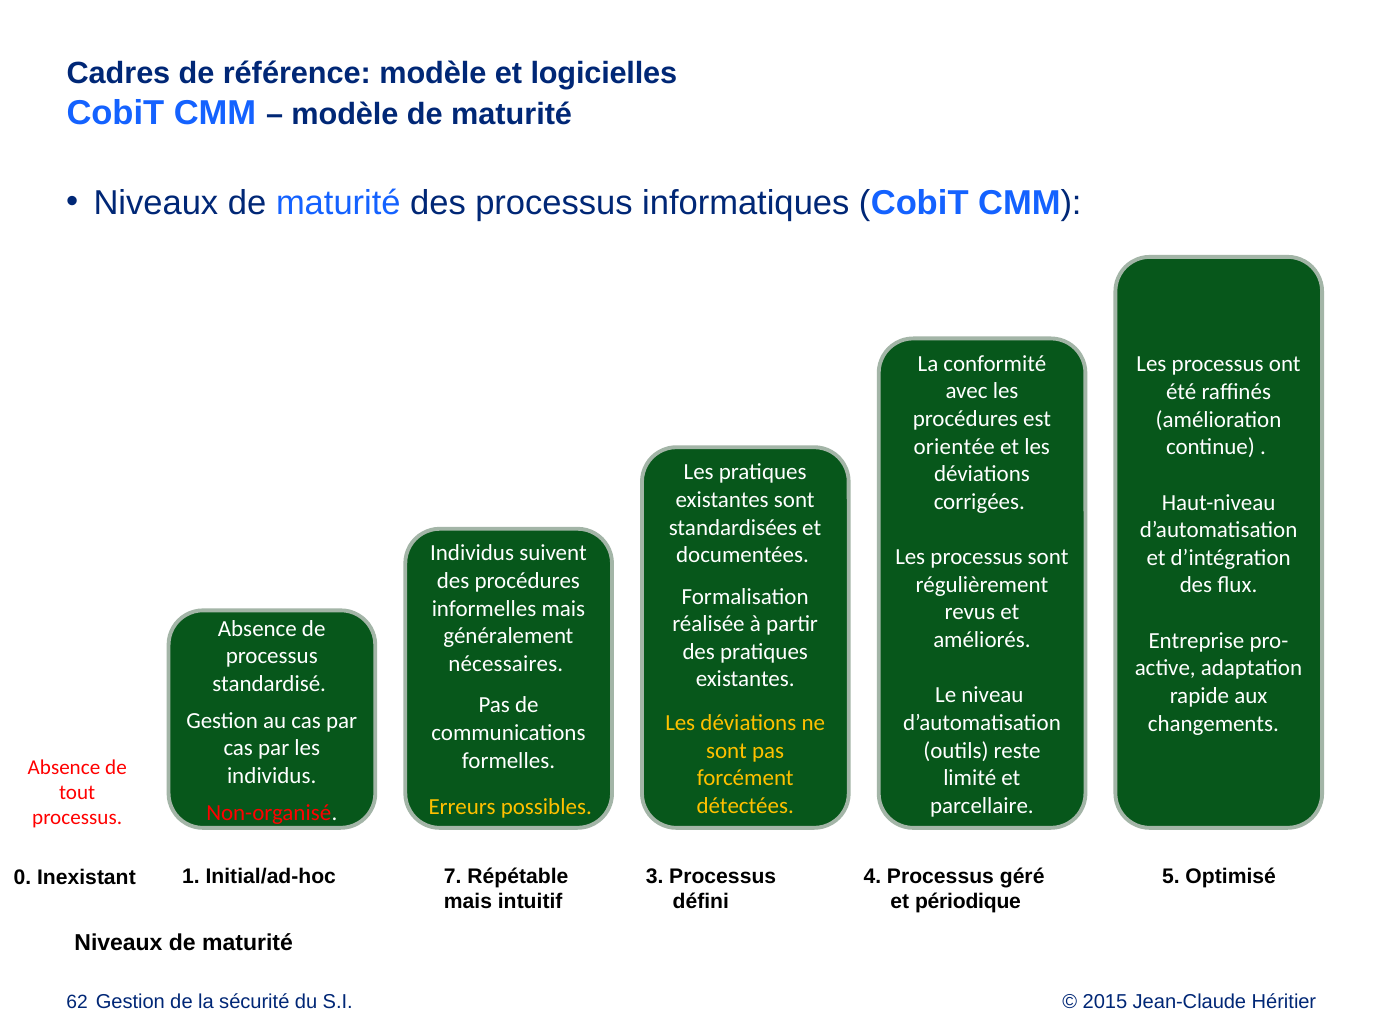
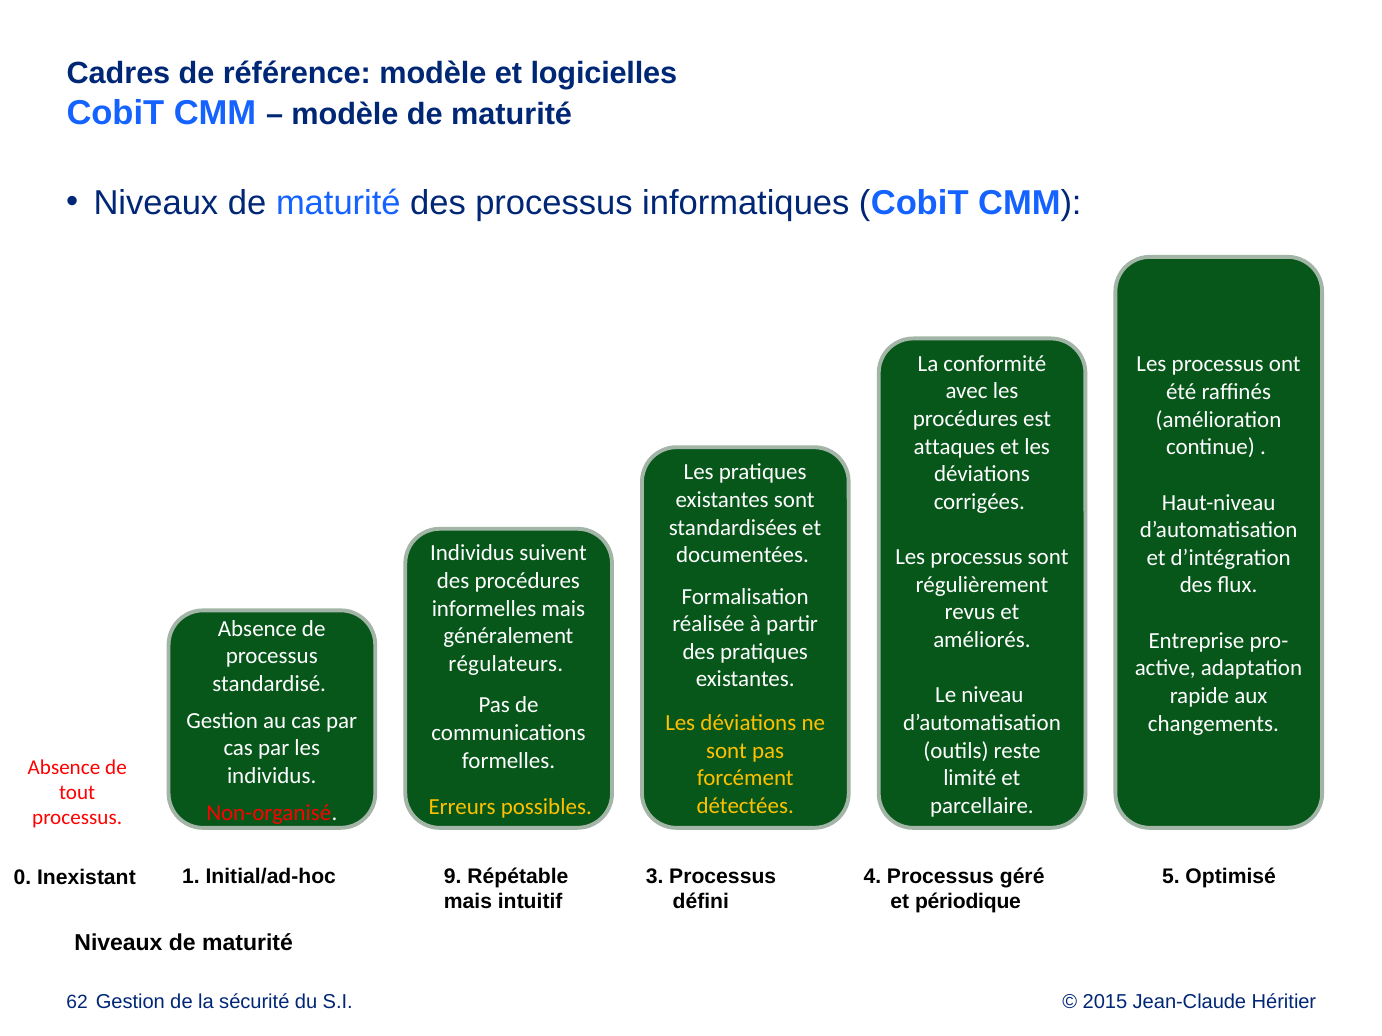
orientée: orientée -> attaques
nécessaires: nécessaires -> régulateurs
7: 7 -> 9
